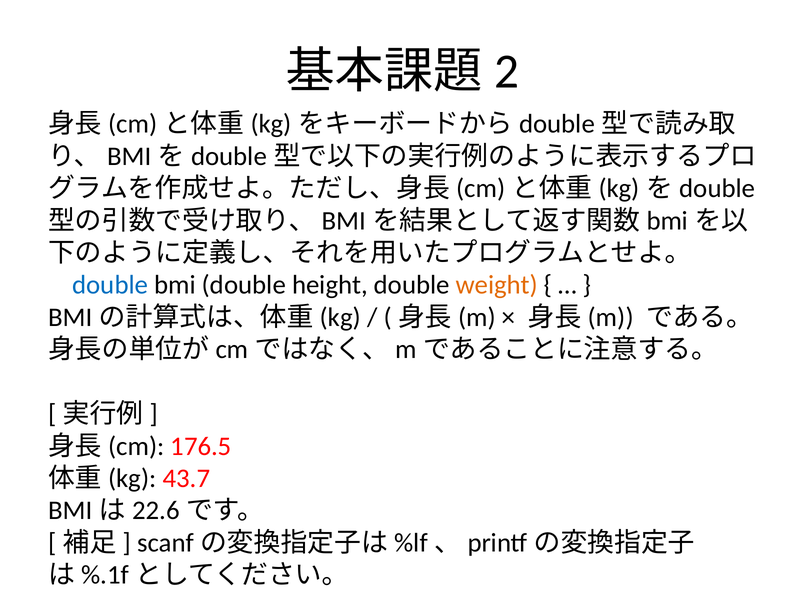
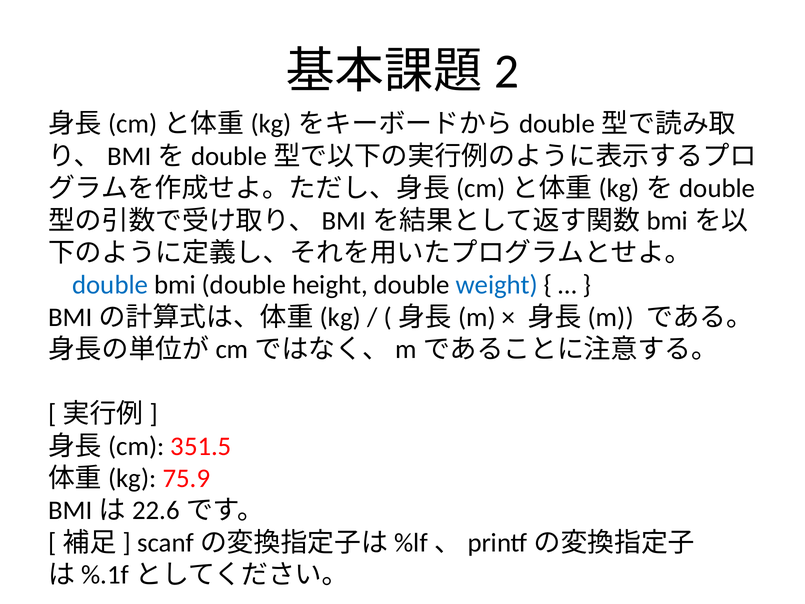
weight colour: orange -> blue
176.5: 176.5 -> 351.5
43.7: 43.7 -> 75.9
